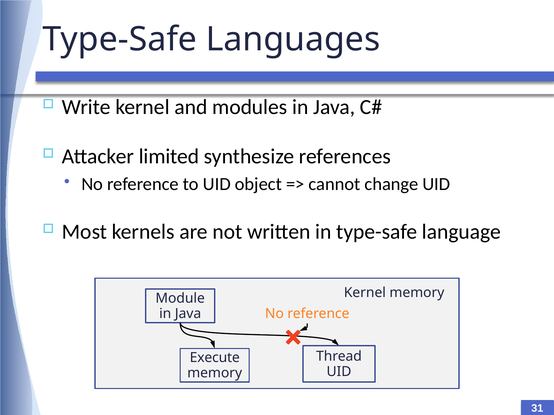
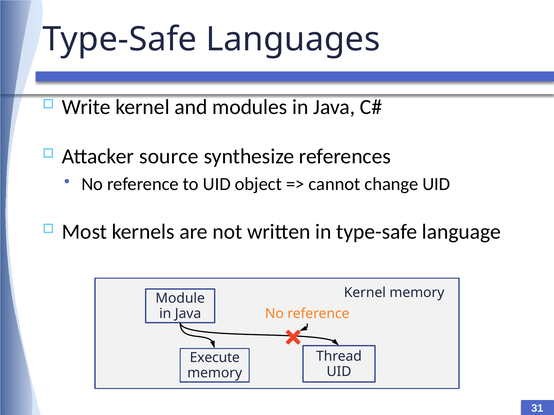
limited: limited -> source
